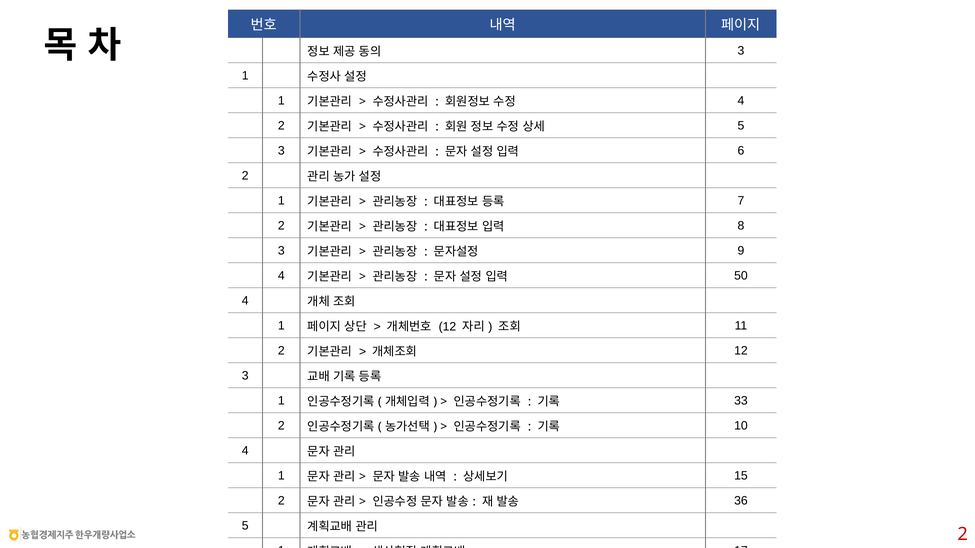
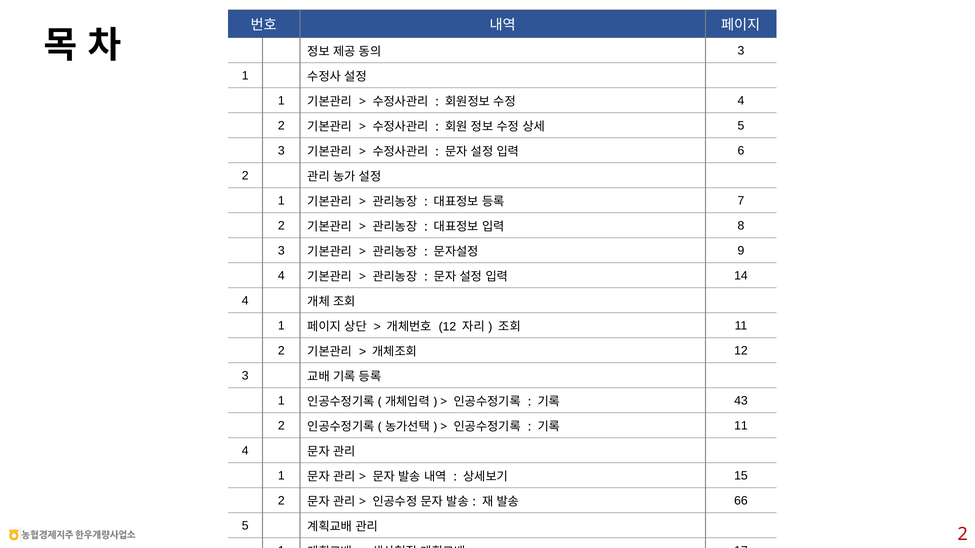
50: 50 -> 14
33: 33 -> 43
10 at (741, 426): 10 -> 11
36: 36 -> 66
